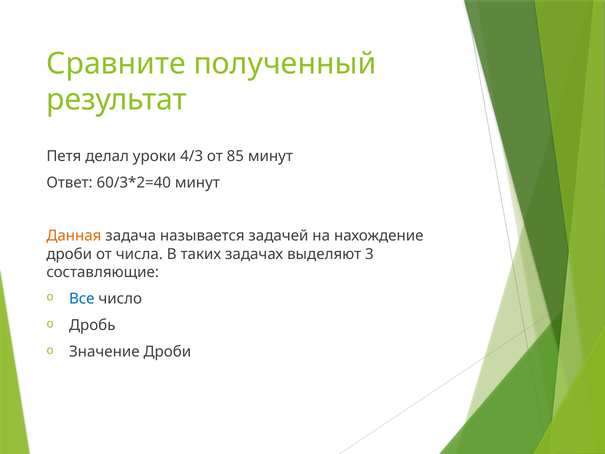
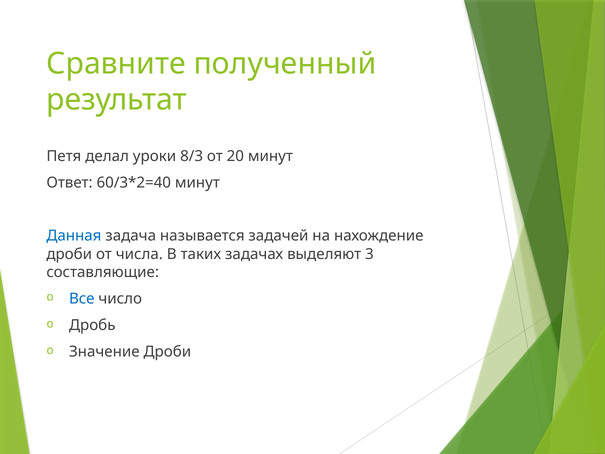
4/3: 4/3 -> 8/3
85: 85 -> 20
Данная colour: orange -> blue
